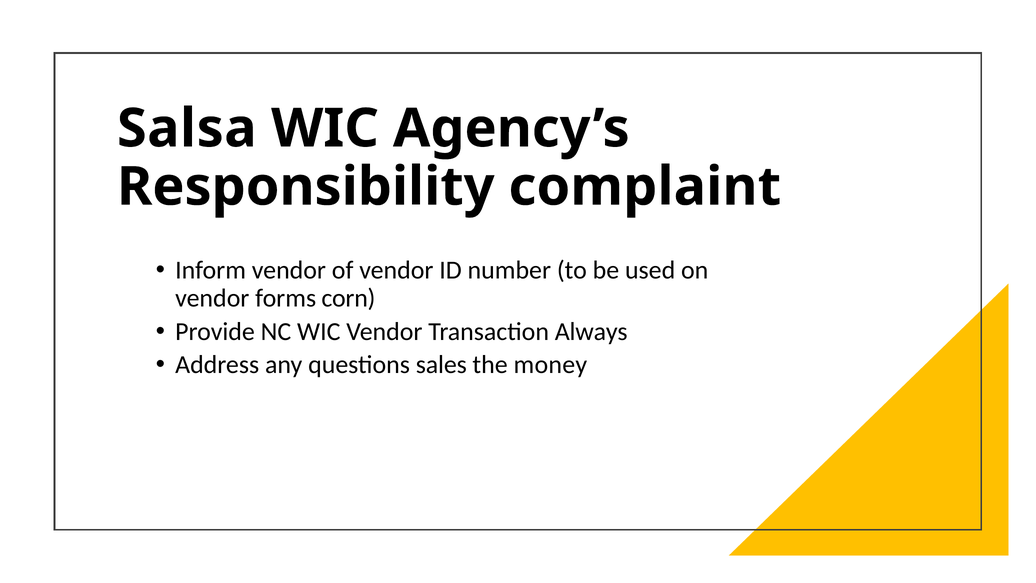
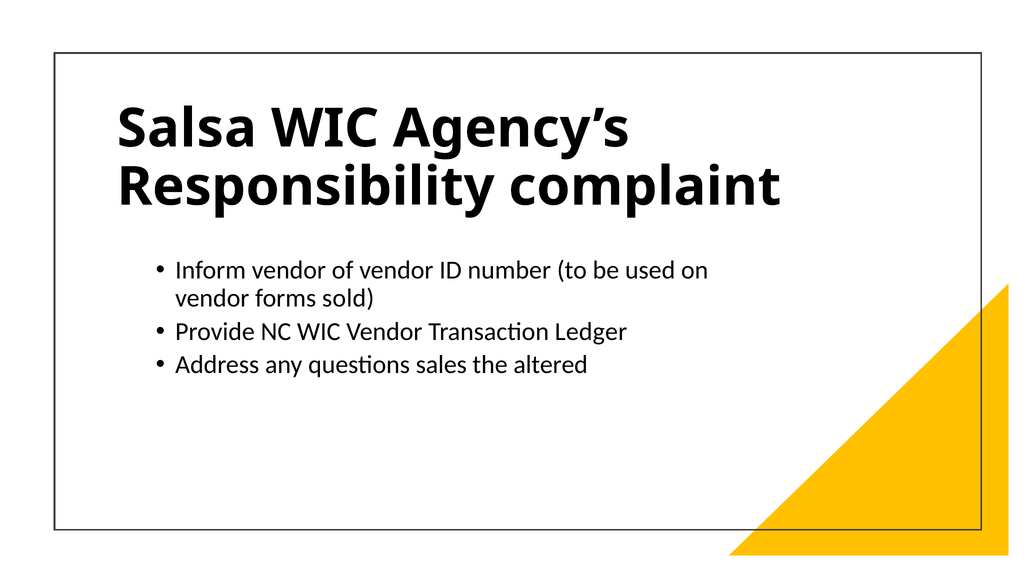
corn: corn -> sold
Always: Always -> Ledger
money: money -> altered
